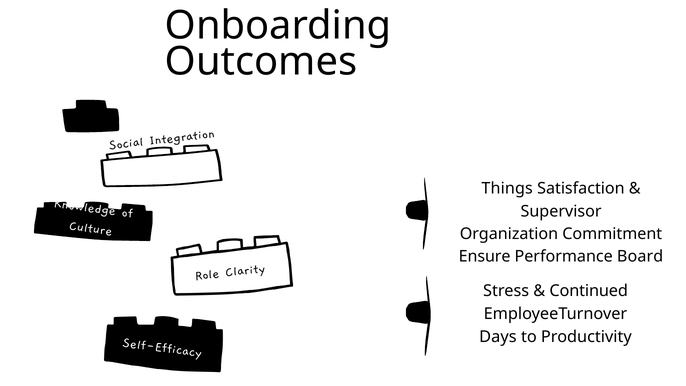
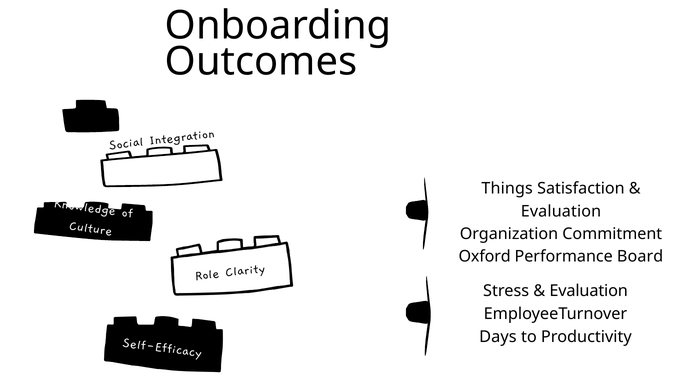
Supervisor at (561, 211): Supervisor -> Evaluation
Ensure: Ensure -> Oxford
Continued at (589, 291): Continued -> Evaluation
